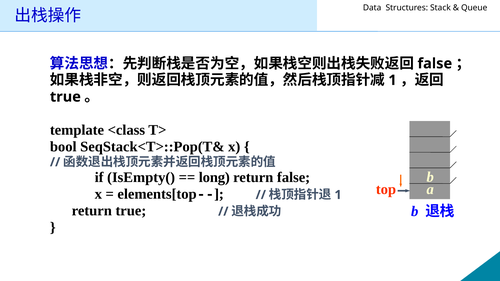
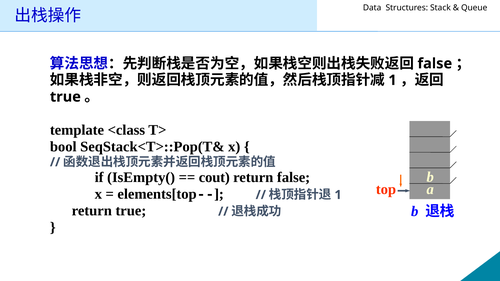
long: long -> cout
